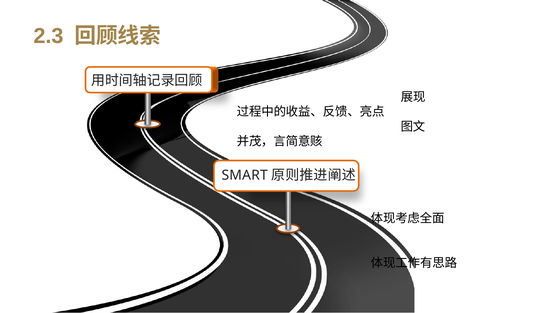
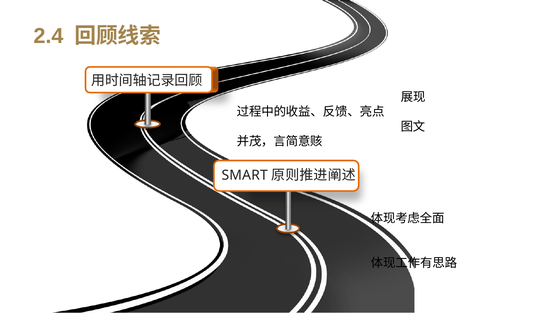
2.3: 2.3 -> 2.4
